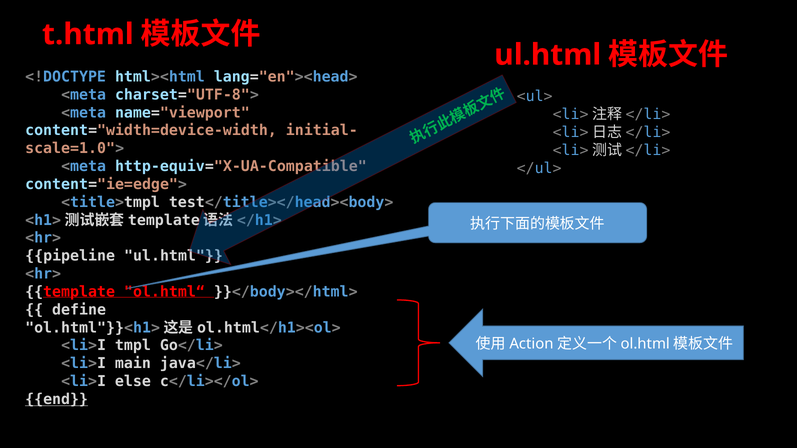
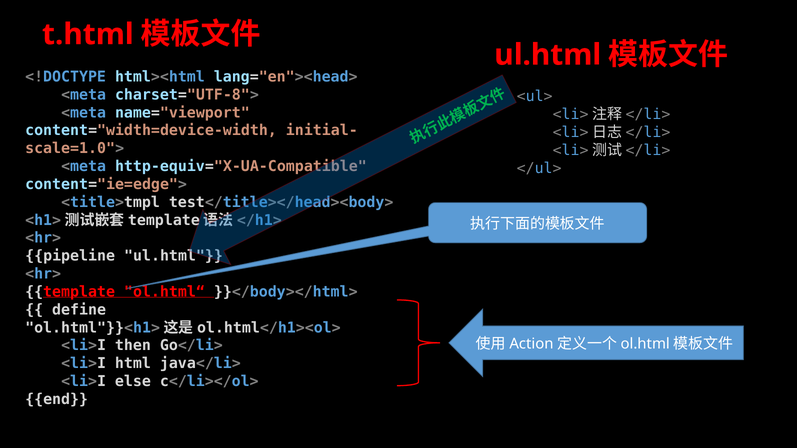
tmpl: tmpl -> then
main: main -> html
end underline: present -> none
